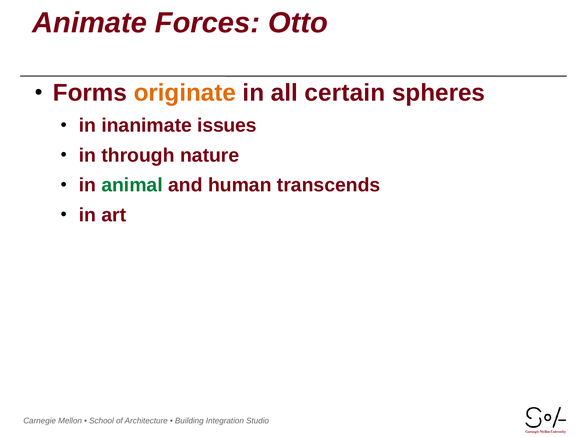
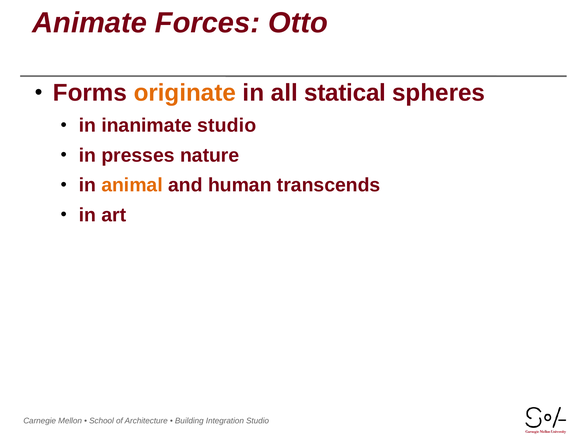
certain: certain -> statical
inanimate issues: issues -> studio
through: through -> presses
animal colour: green -> orange
